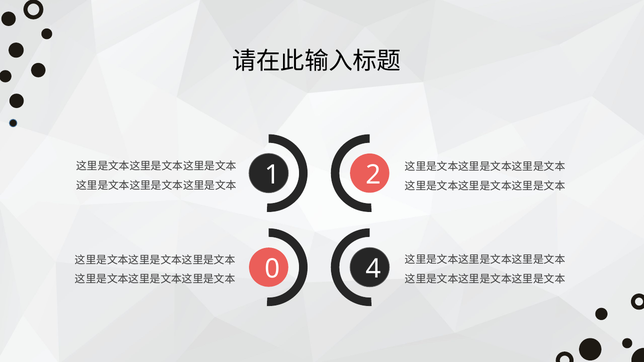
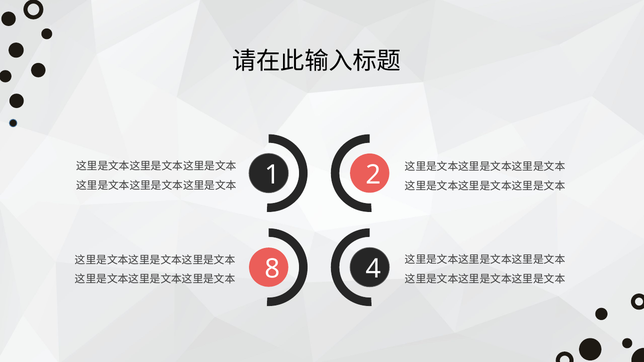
0: 0 -> 8
